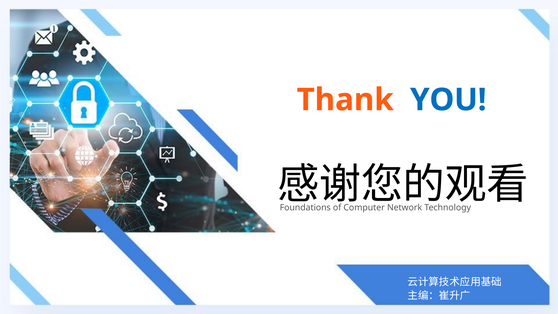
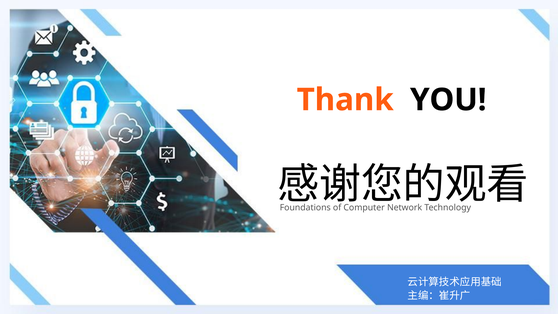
YOU colour: blue -> black
